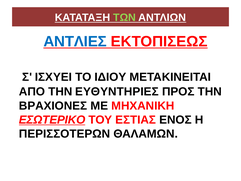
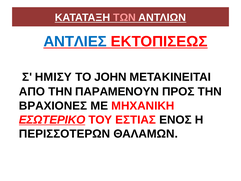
ΤΩΝ colour: light green -> pink
ΙΣΧΥΕΙ: ΙΣΧΥΕΙ -> ΗΜΙΣΥ
ΙΔΙΟΥ: ΙΔΙΟΥ -> JOHN
ΕΥΘΥΝΤΗΡΙΕΣ: ΕΥΘΥΝΤΗΡΙΕΣ -> ΠΑΡΑΜΕΝΟΥΝ
